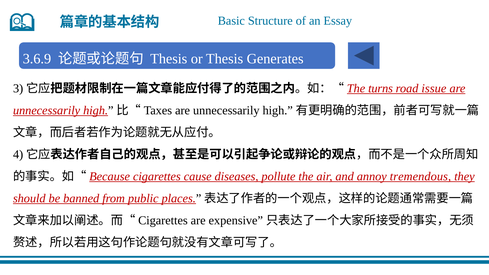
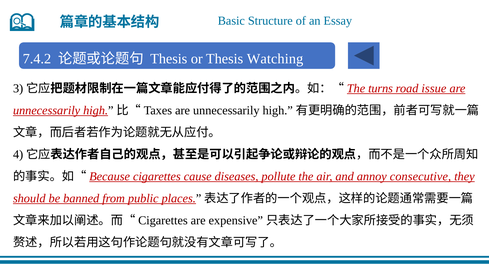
3.6.9: 3.6.9 -> 7.4.2
Generates: Generates -> Watching
tremendous: tremendous -> consecutive
